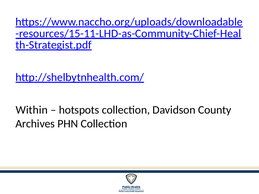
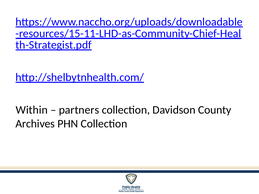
hotspots: hotspots -> partners
